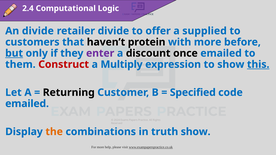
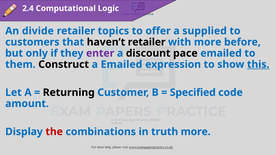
retailer divide: divide -> topics
haven’t protein: protein -> retailer
but underline: present -> none
once: once -> pace
Construct colour: red -> black
a Multiply: Multiply -> Emailed
emailed at (27, 104): emailed -> amount
the colour: orange -> red
truth show: show -> more
